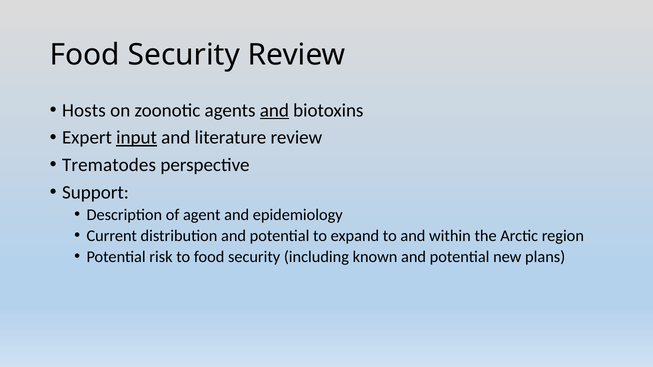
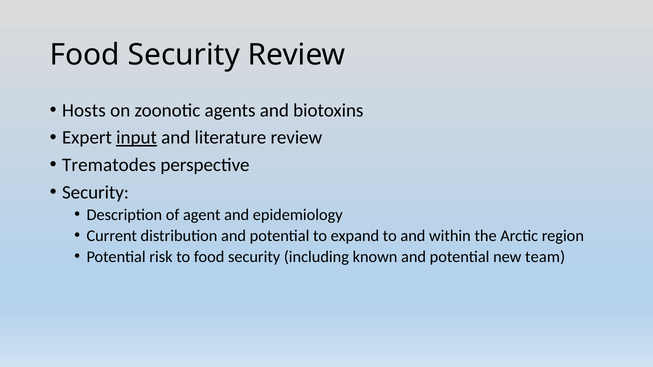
and at (274, 110) underline: present -> none
Support at (95, 192): Support -> Security
plans: plans -> team
